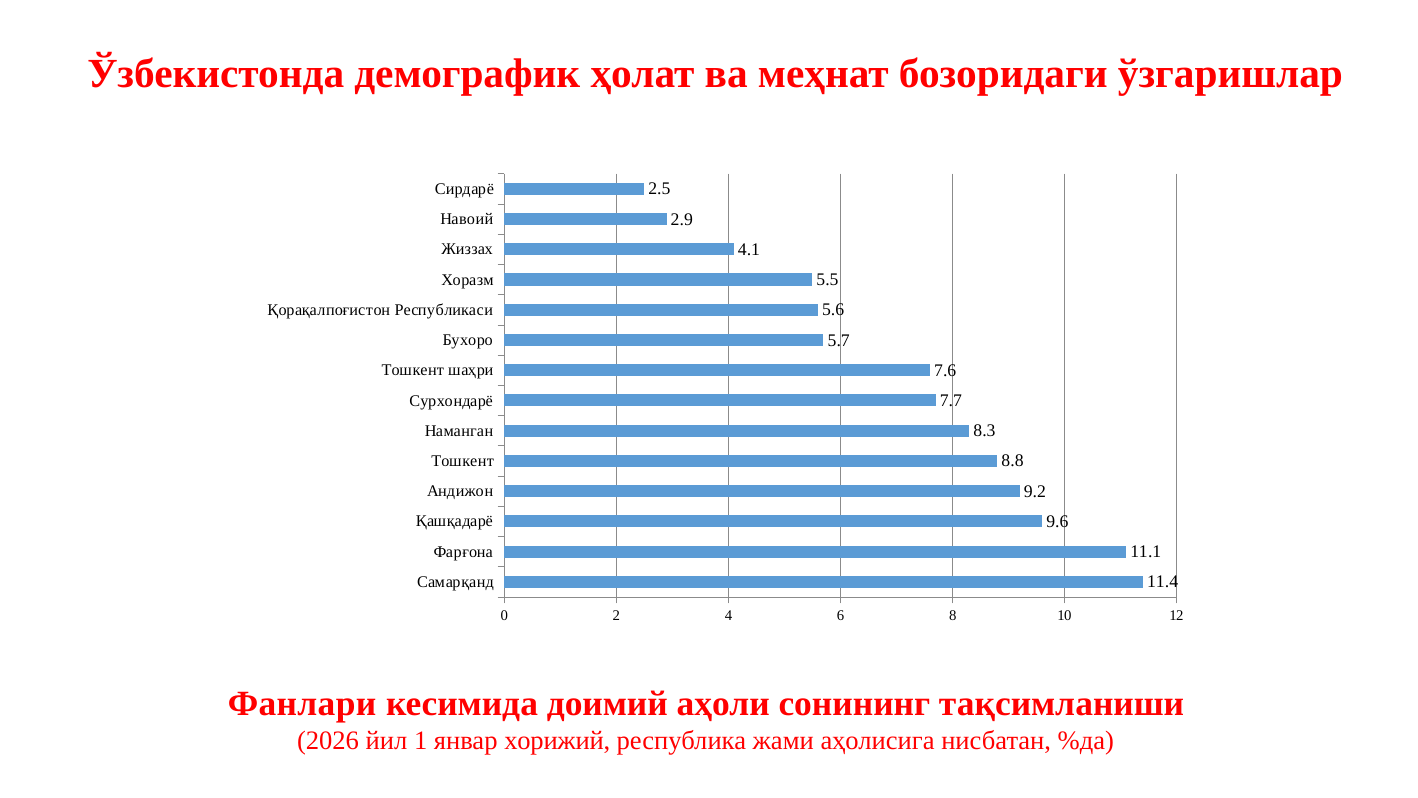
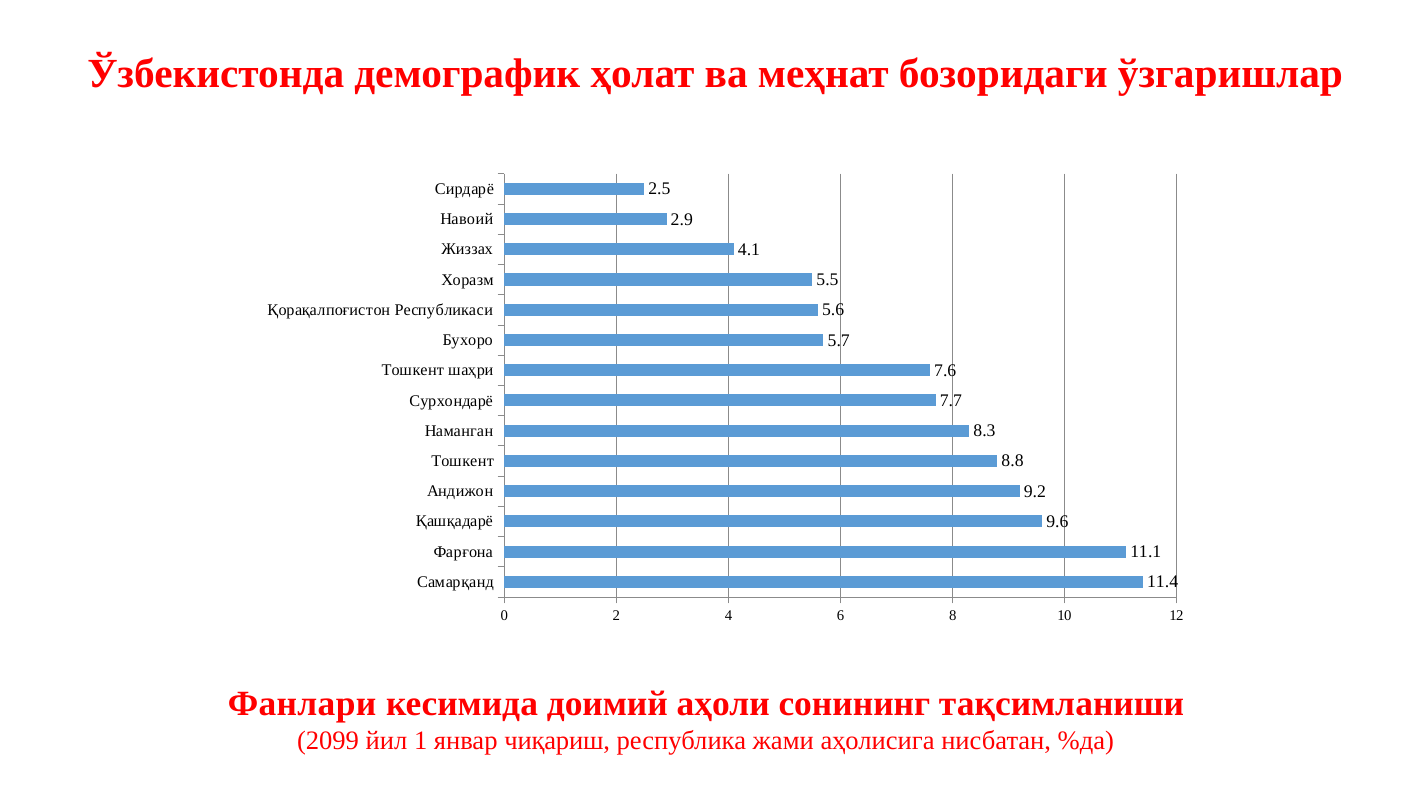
2026: 2026 -> 2099
хорижий: хорижий -> чиқариш
